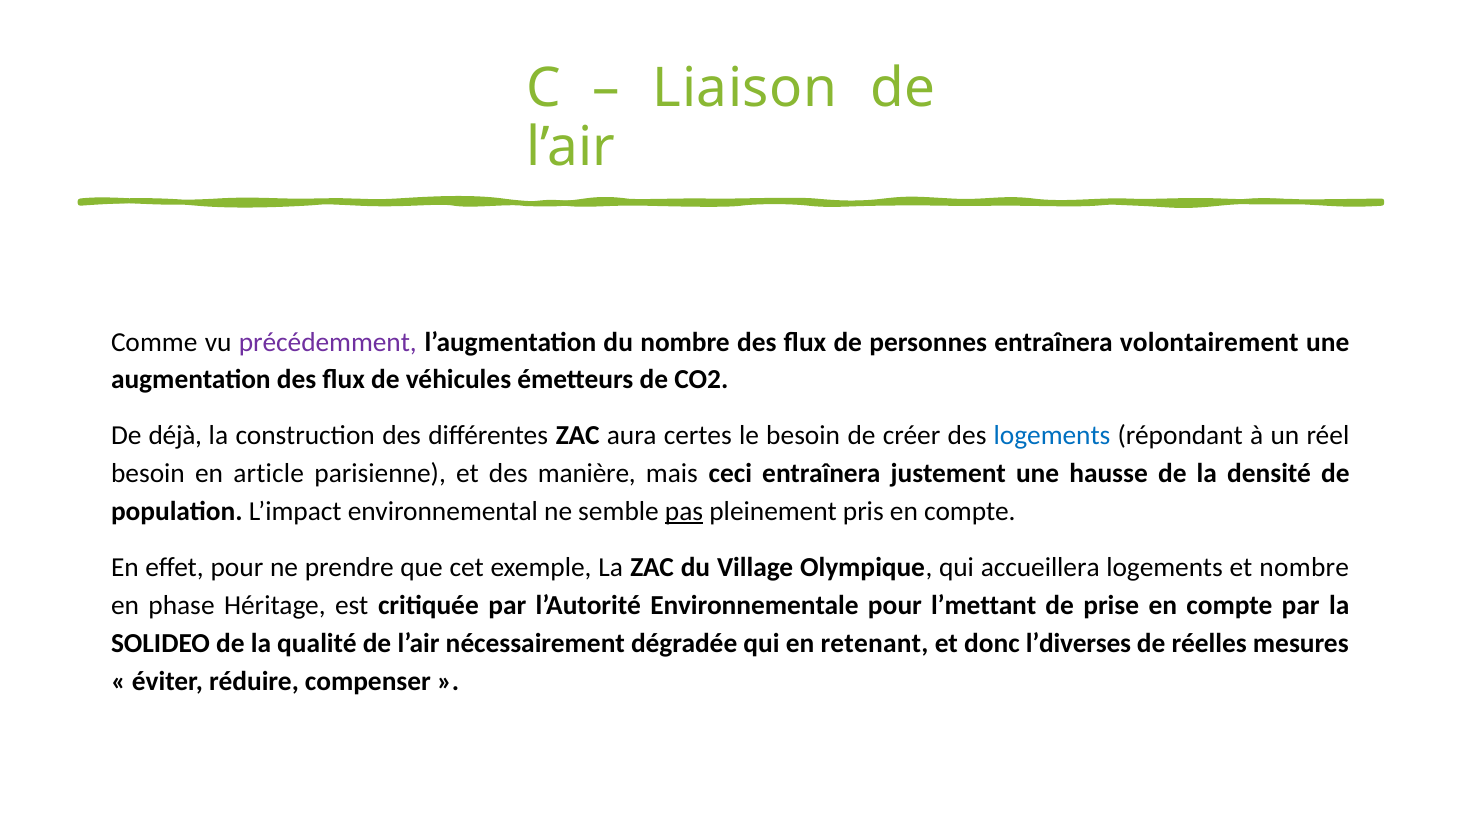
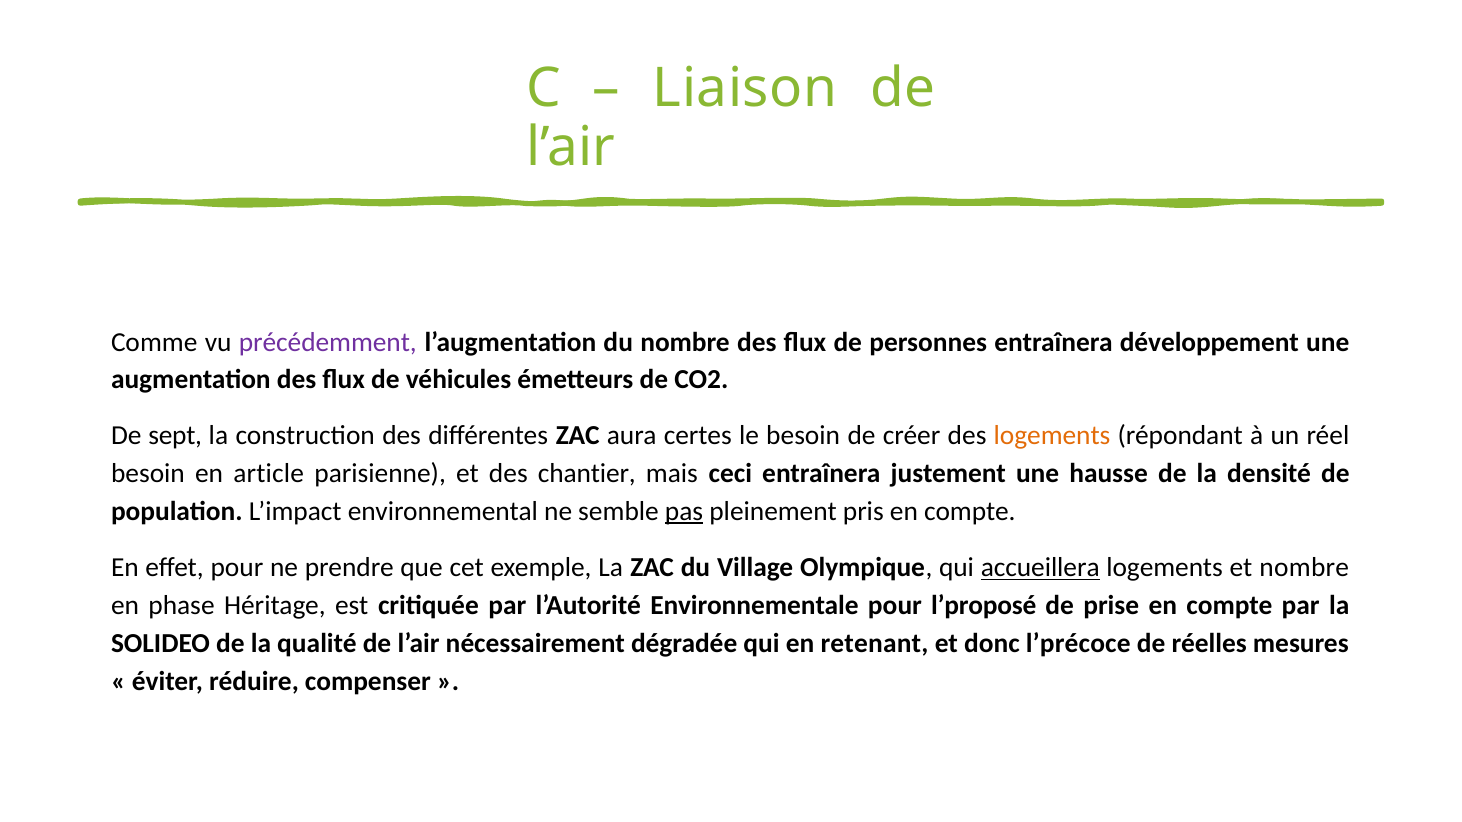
volontairement: volontairement -> développement
déjà: déjà -> sept
logements at (1052, 436) colour: blue -> orange
manière: manière -> chantier
accueillera underline: none -> present
l’mettant: l’mettant -> l’proposé
l’diverses: l’diverses -> l’précoce
